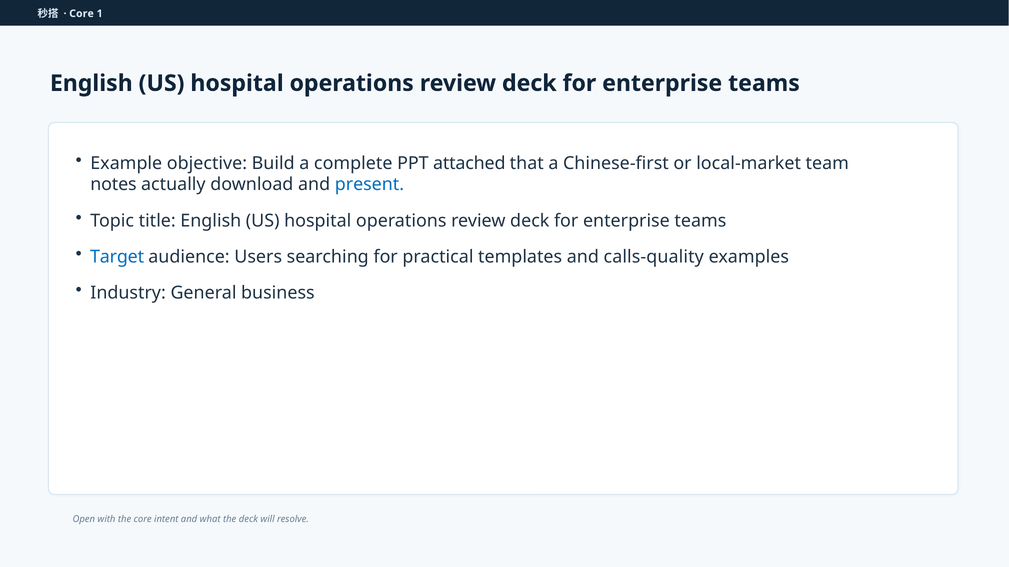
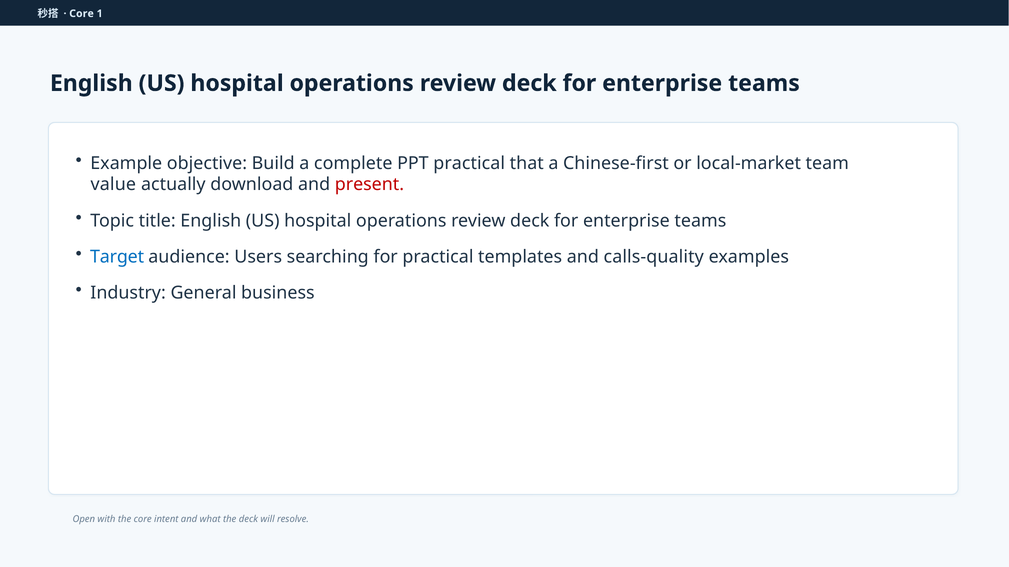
PPT attached: attached -> practical
notes: notes -> value
present colour: blue -> red
